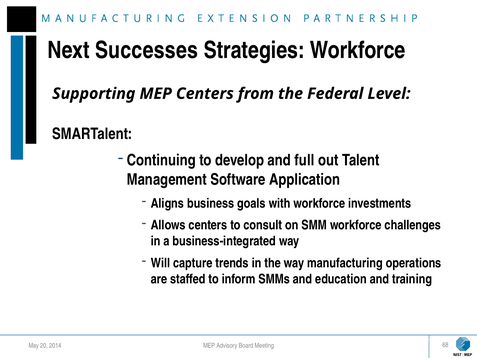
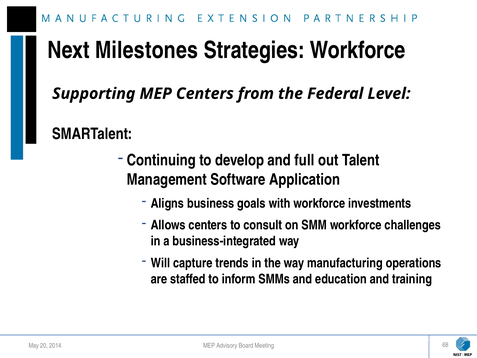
Successes: Successes -> Milestones
